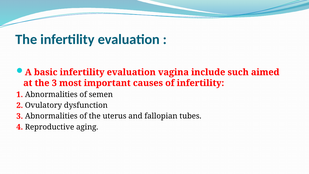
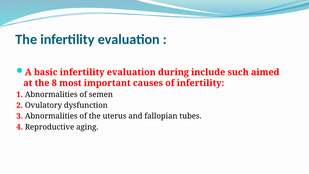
vagina: vagina -> during
the 3: 3 -> 8
